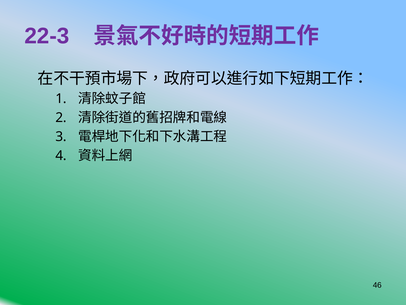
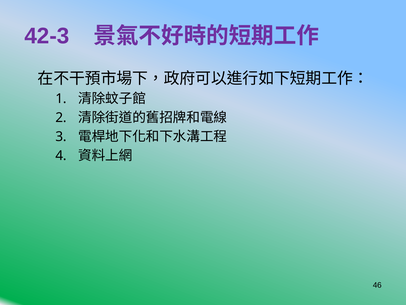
22-3: 22-3 -> 42-3
